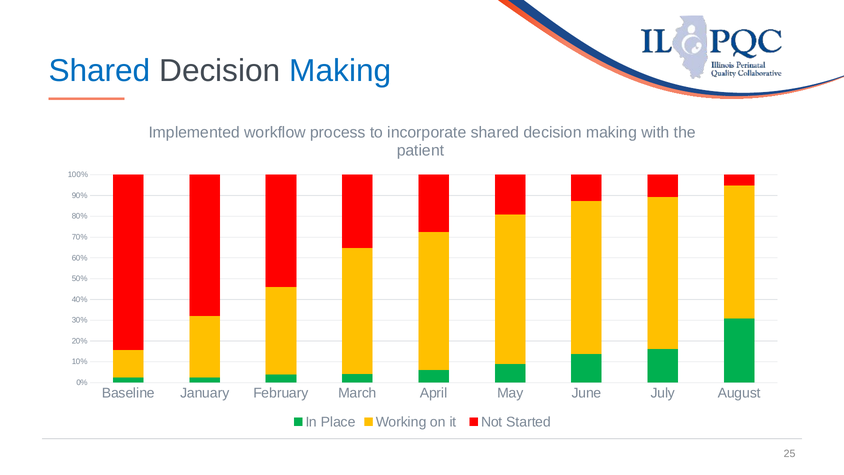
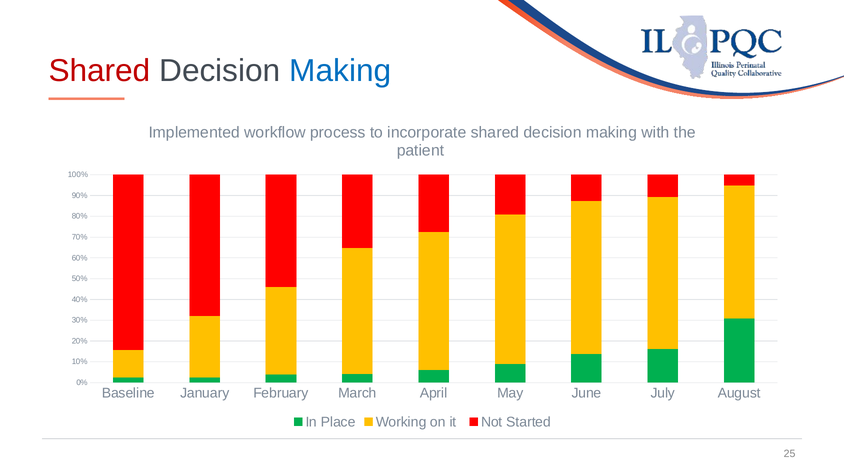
Shared at (99, 71) colour: blue -> red
